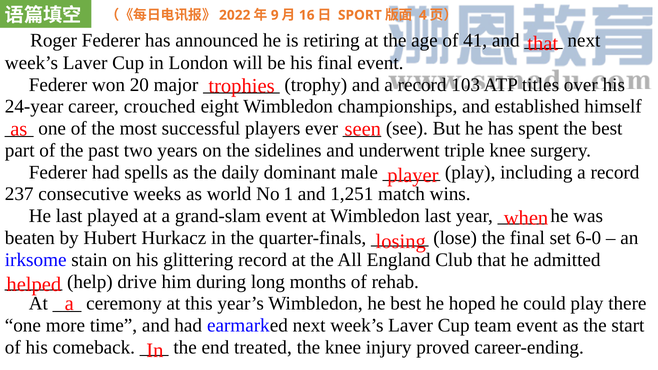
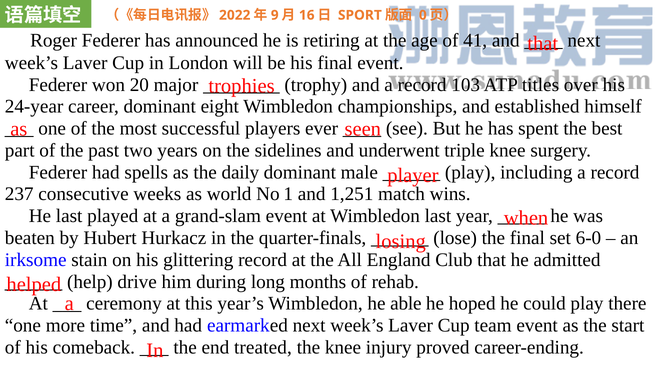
4: 4 -> 0
career crouched: crouched -> dominant
he best: best -> able
